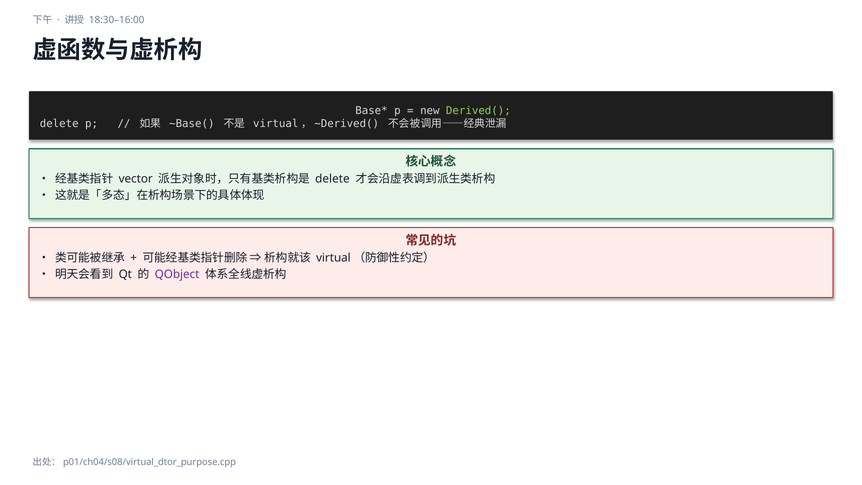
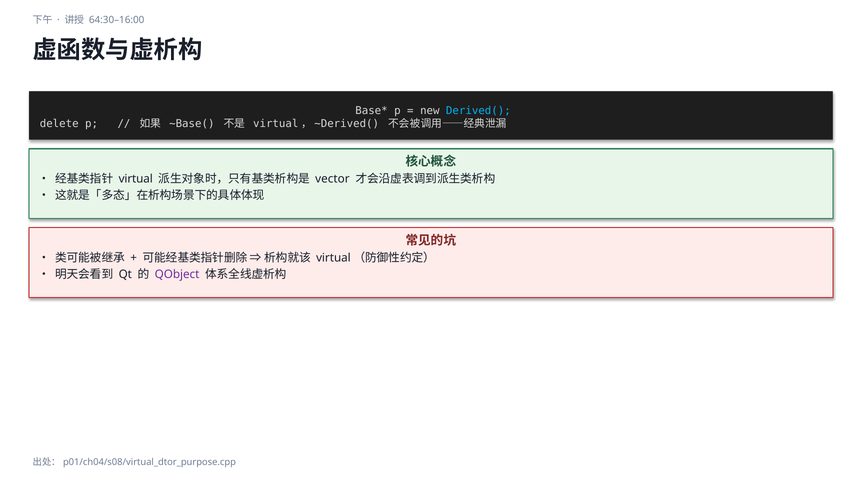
18:30–16:00: 18:30–16:00 -> 64:30–16:00
Derived( colour: light green -> light blue
vector: vector -> virtual
delete at (332, 179): delete -> vector
